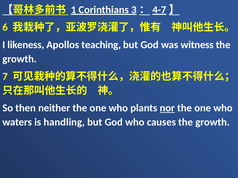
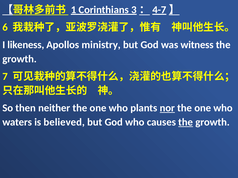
teaching: teaching -> ministry
handling: handling -> believed
the at (186, 123) underline: none -> present
